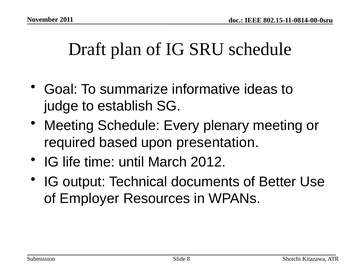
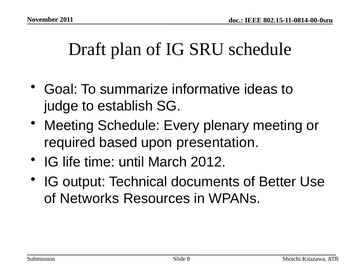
Employer: Employer -> Networks
